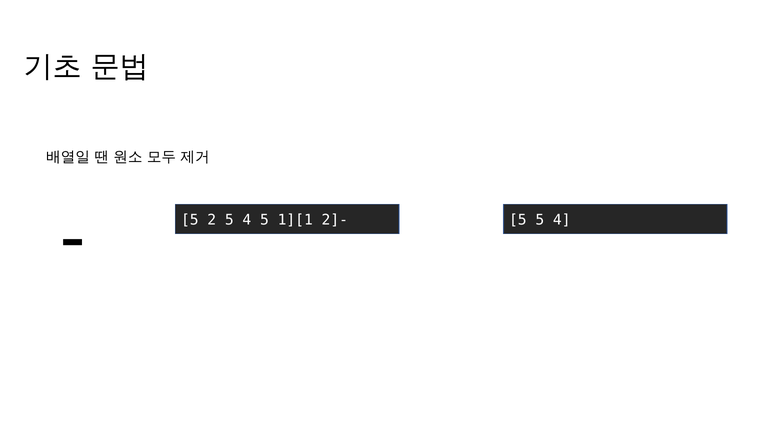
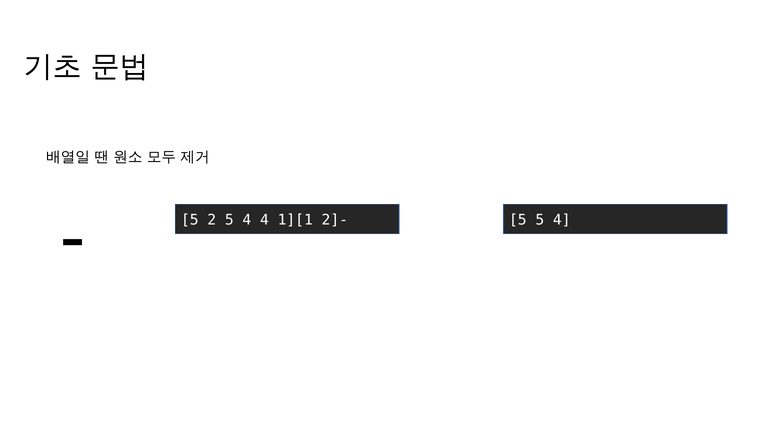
4 5: 5 -> 4
